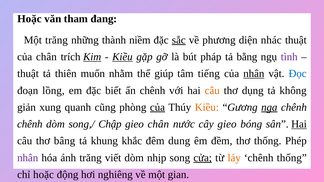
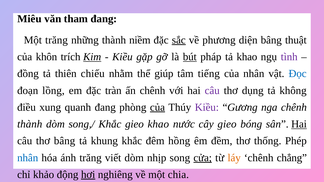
Hoặc at (29, 19): Hoặc -> Miêu
diện nhác: nhác -> bâng
của chân: chân -> khôn
Kiều at (122, 57) underline: present -> none
bút underline: none -> present
tả bằng: bằng -> khao
thuật at (28, 74): thuật -> đồng
muốn: muốn -> chiếu
nhân at (254, 74) underline: present -> none
biết: biết -> tràn
câu at (212, 91) colour: orange -> purple
giản: giản -> điều
quanh cũng: cũng -> đang
Kiều at (207, 107) colour: orange -> purple
nga underline: present -> none
chênh at (30, 124): chênh -> thành
song,/ Chập: Chập -> Khắc
gieo chân: chân -> khao
dung: dung -> hồng
nhân at (28, 158) colour: purple -> blue
chênh thống: thống -> chẳng
chỉ hoặc: hoặc -> khảo
hơi underline: none -> present
gian: gian -> chia
